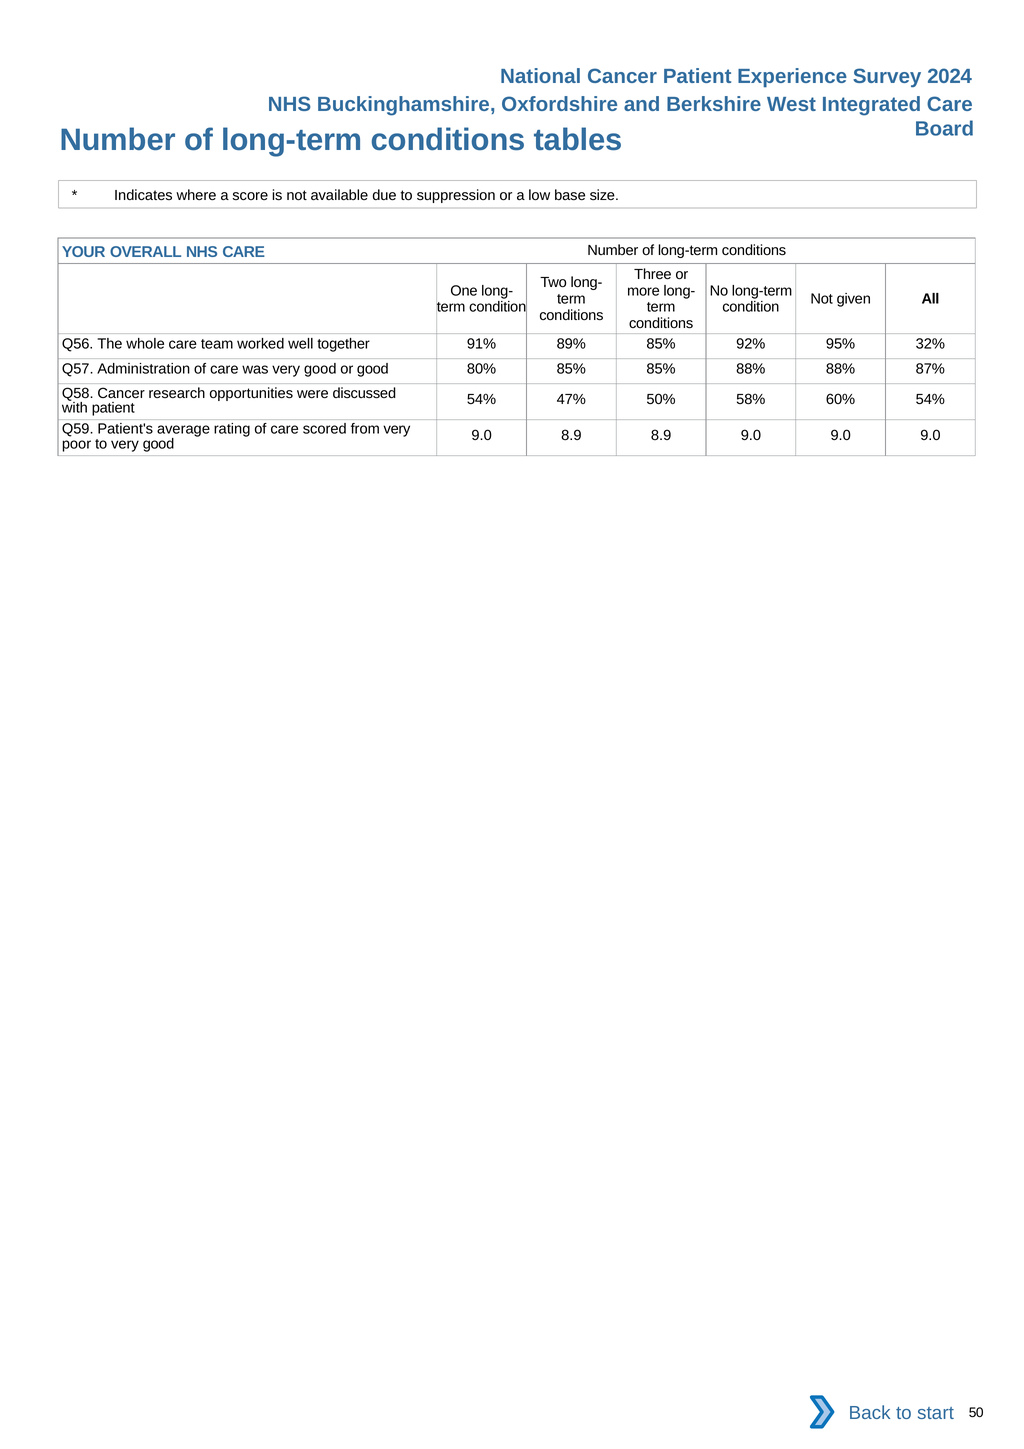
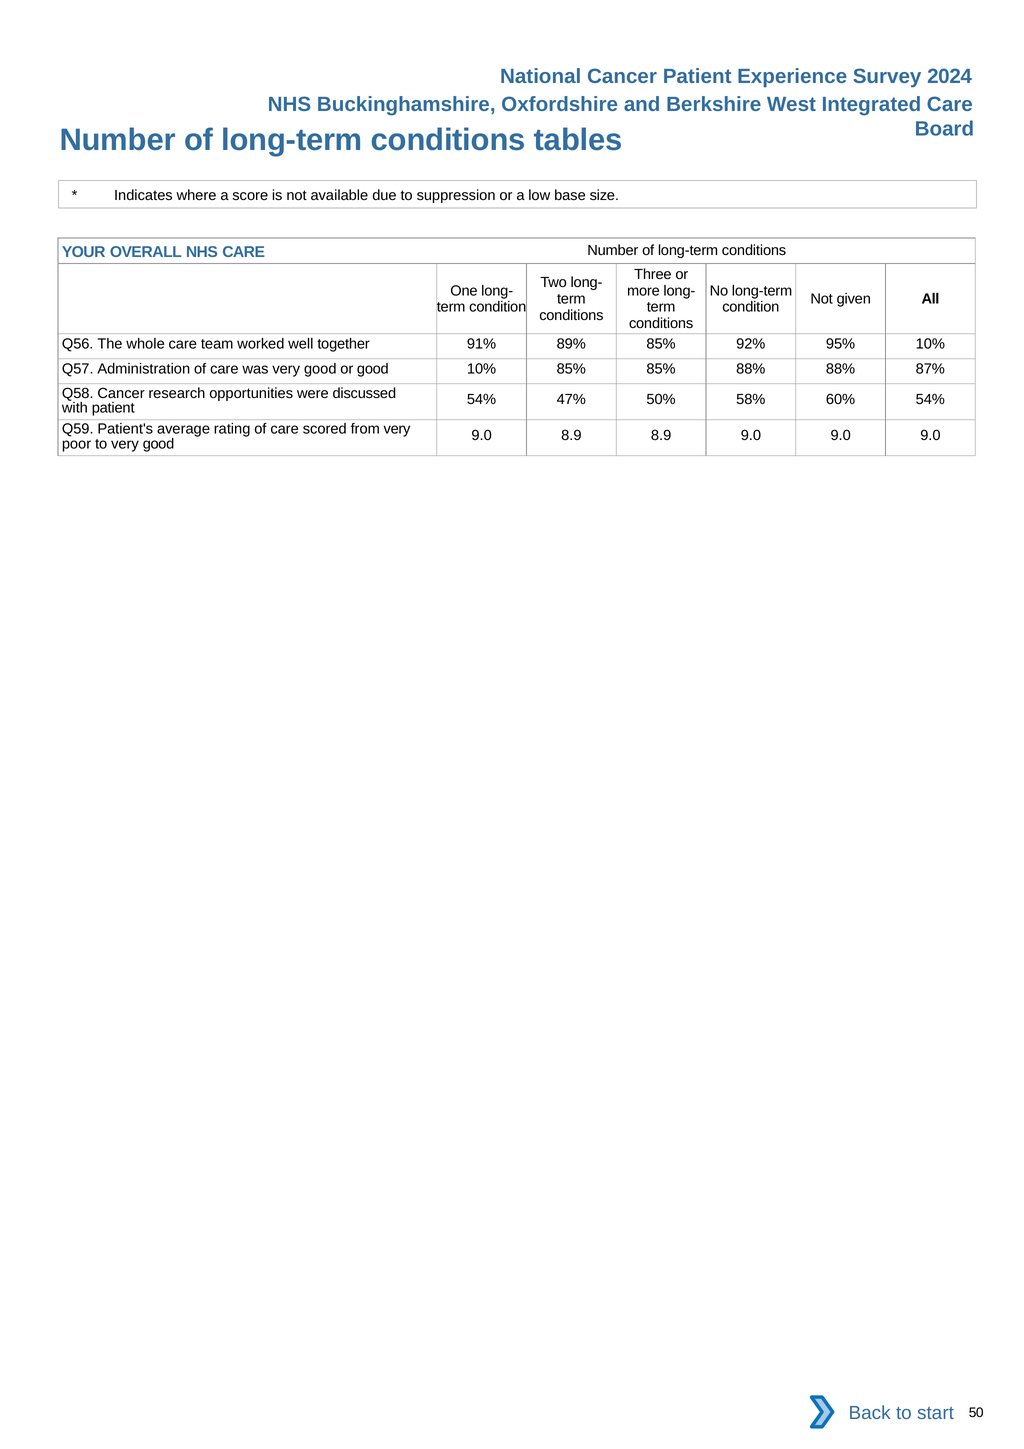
95% 32%: 32% -> 10%
good 80%: 80% -> 10%
